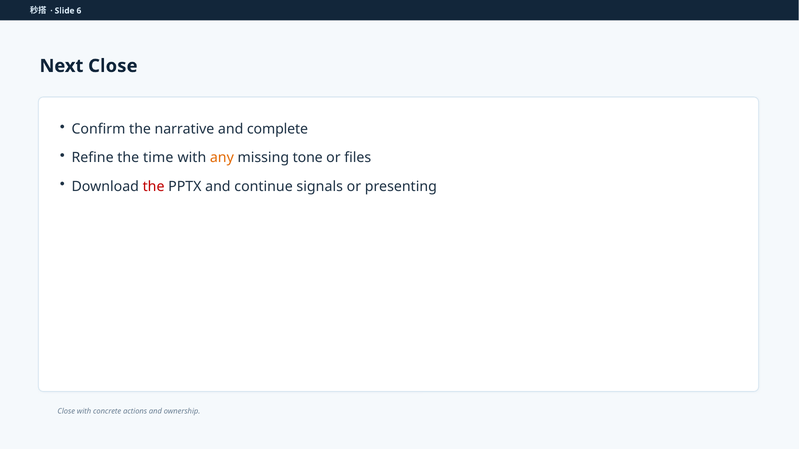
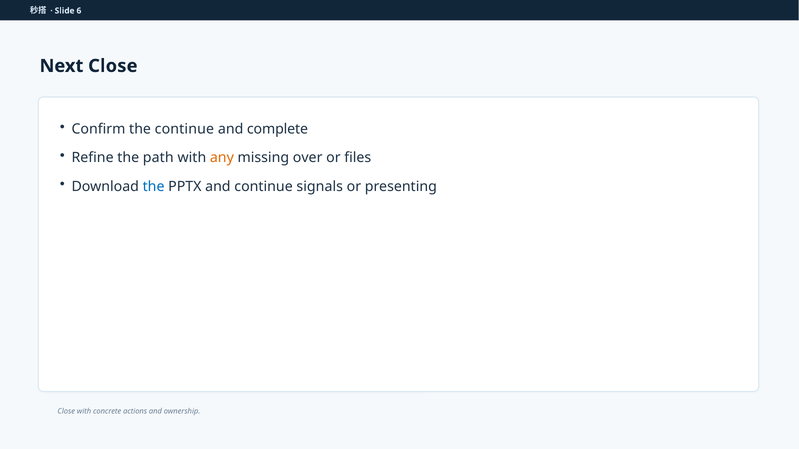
the narrative: narrative -> continue
time: time -> path
tone: tone -> over
the at (154, 187) colour: red -> blue
